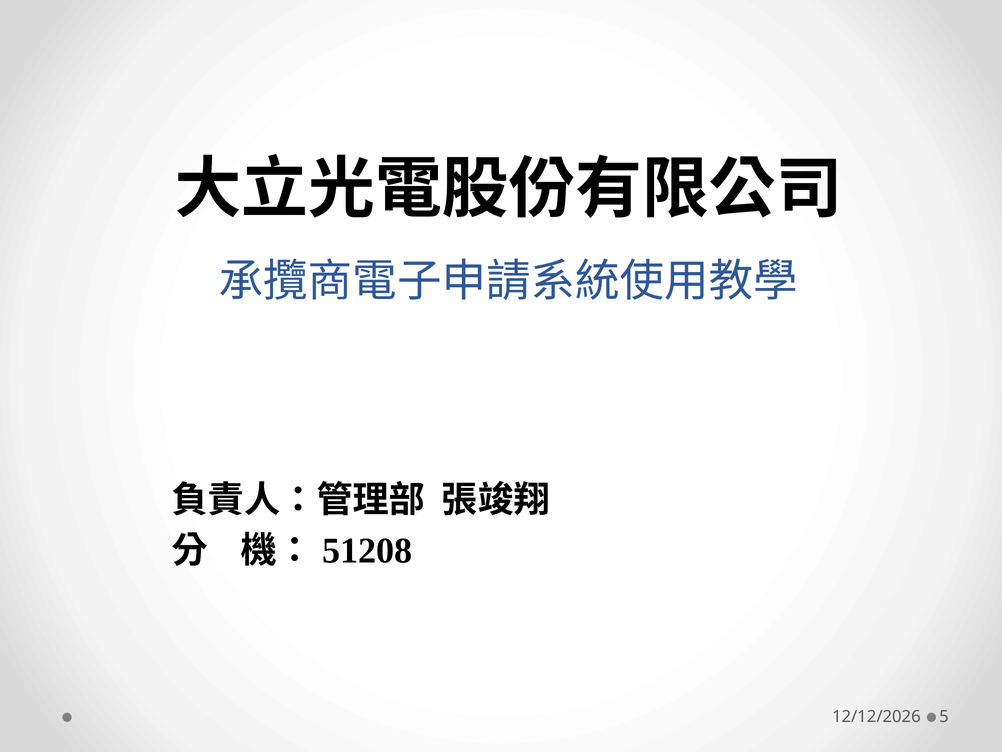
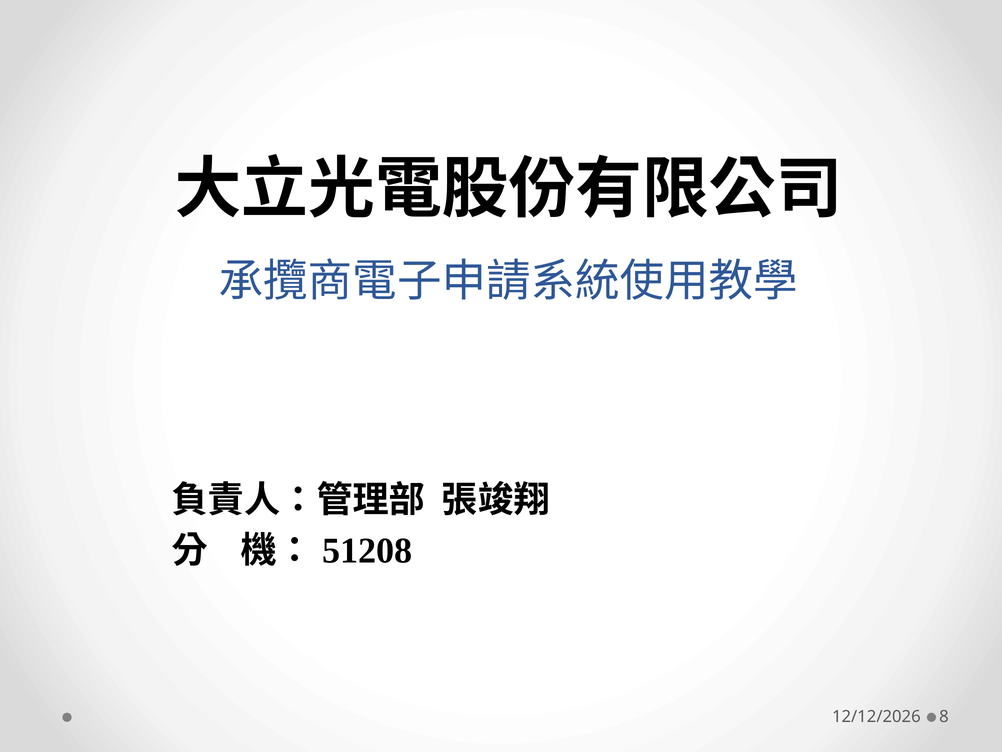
5: 5 -> 8
